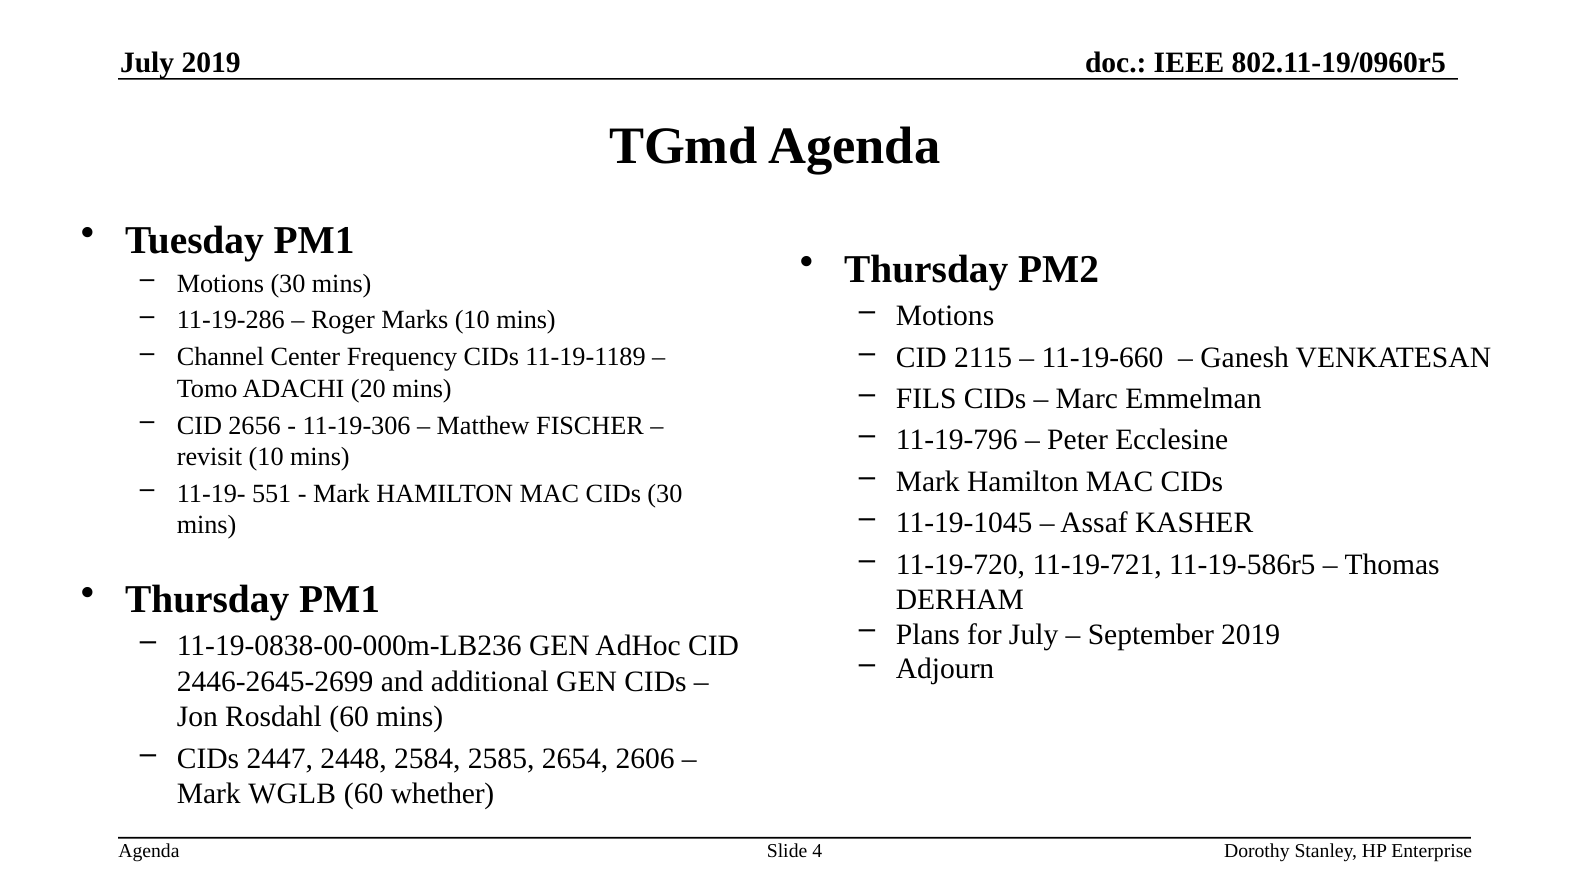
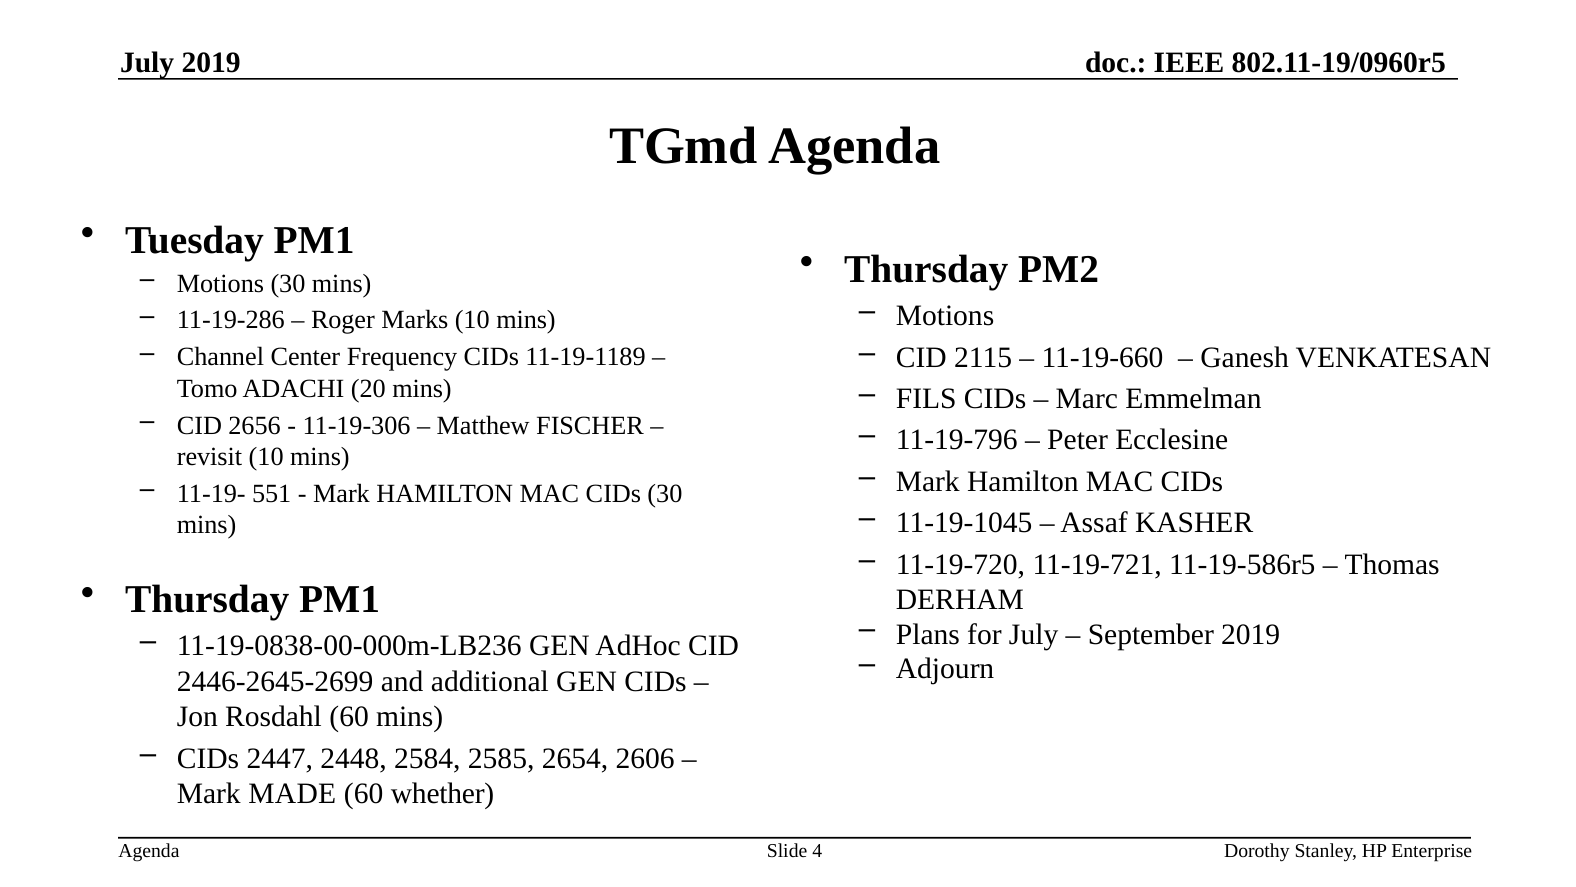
WGLB: WGLB -> MADE
